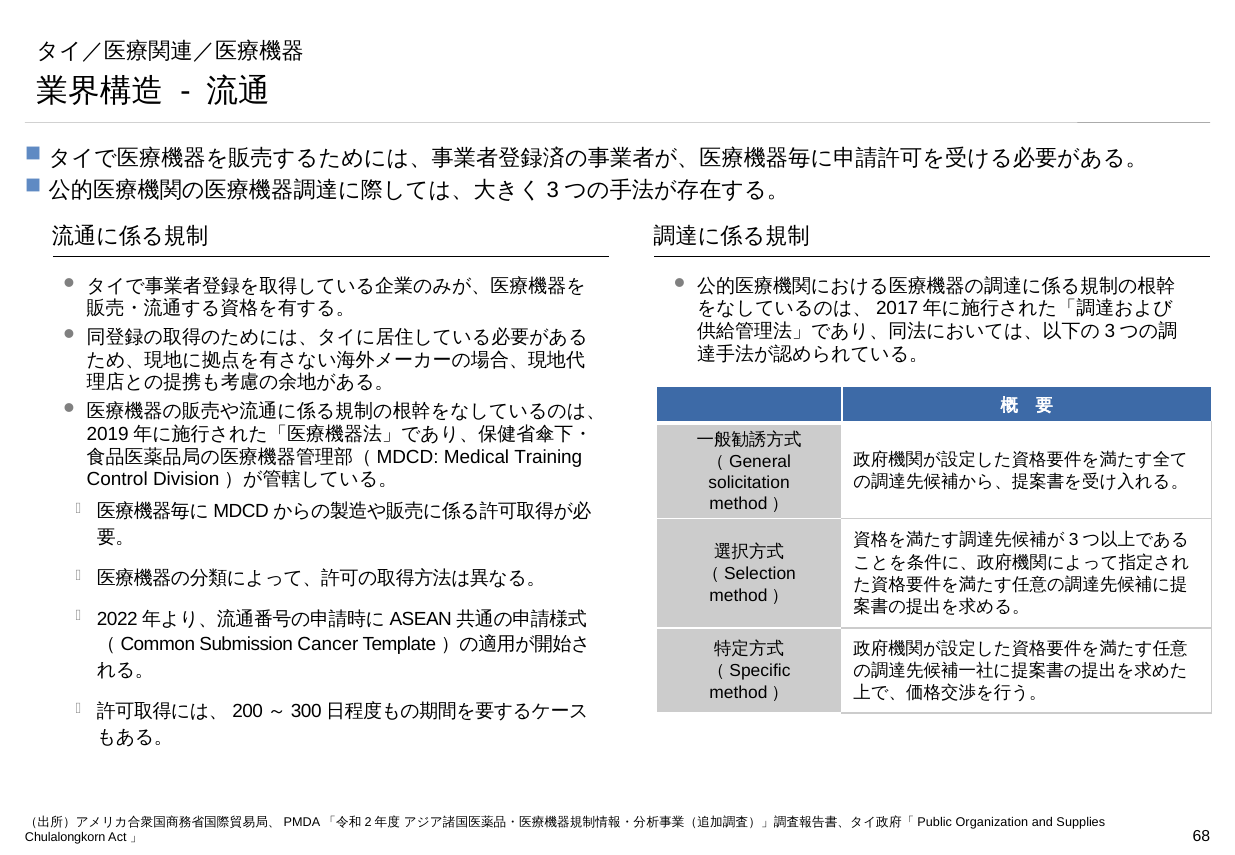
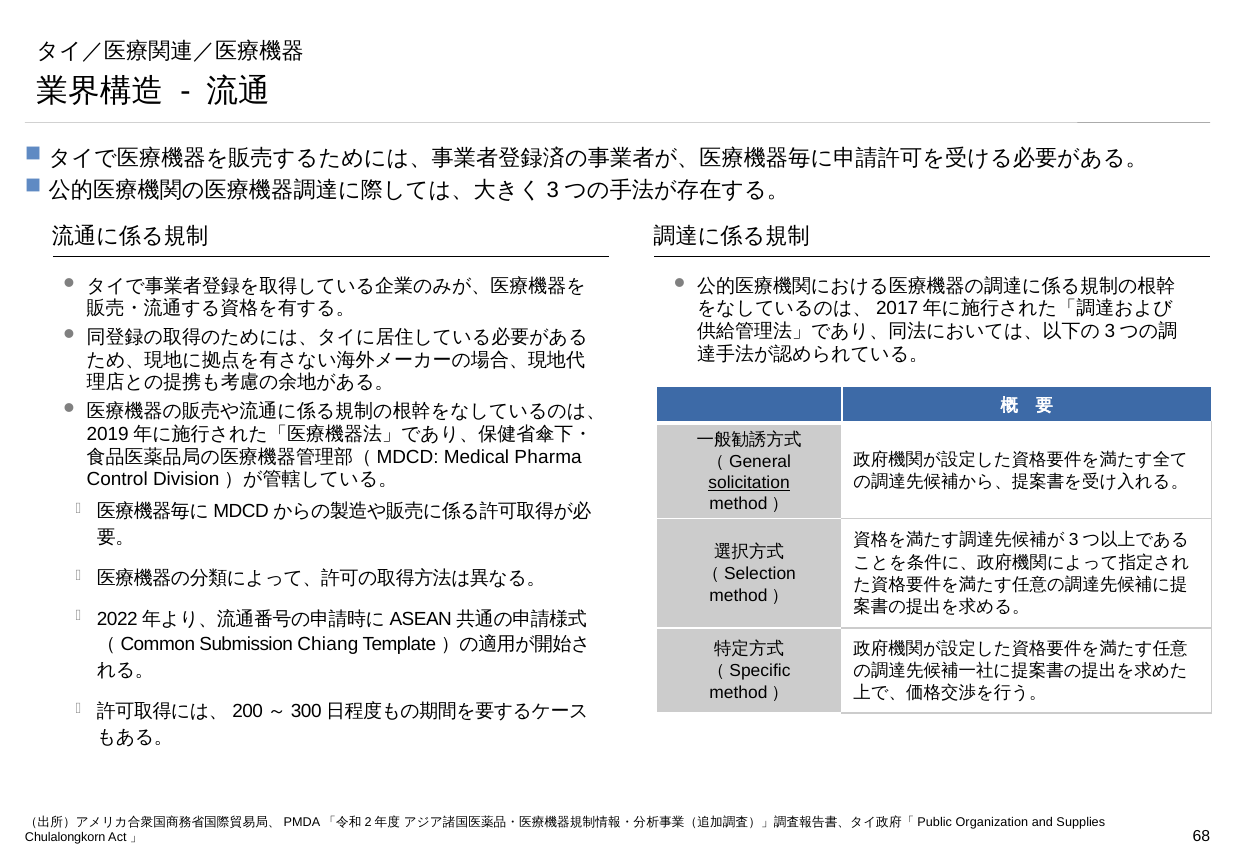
Training: Training -> Pharma
solicitation underline: none -> present
Cancer: Cancer -> Chiang
